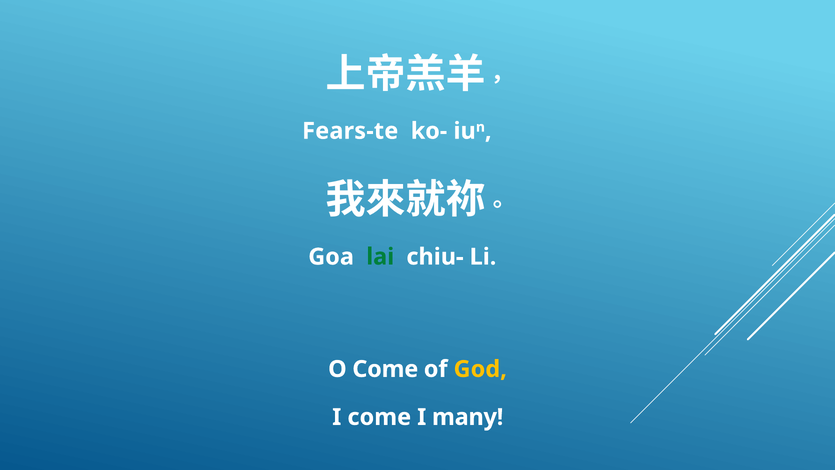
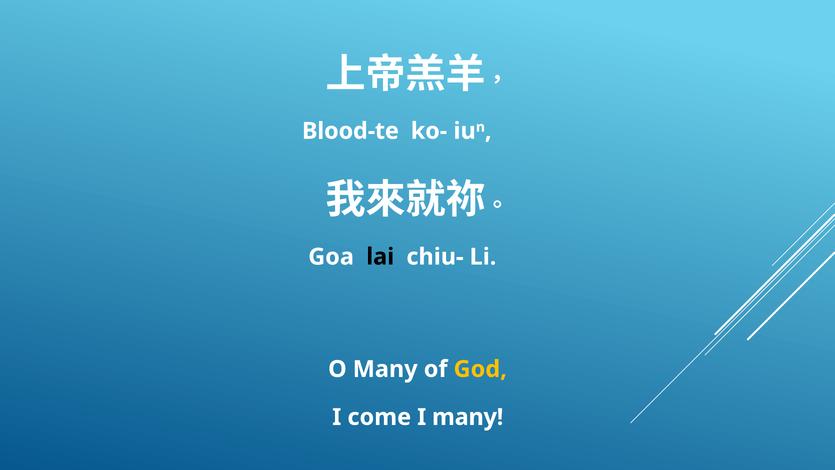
Fears-te: Fears-te -> Blood-te
lai colour: green -> black
O Come: Come -> Many
